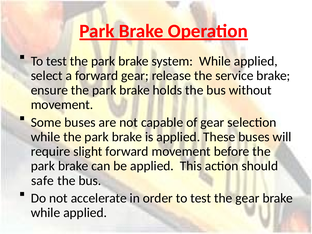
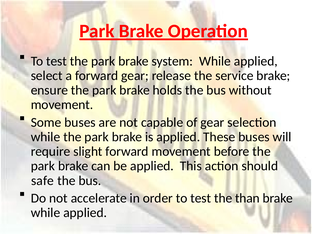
the gear: gear -> than
